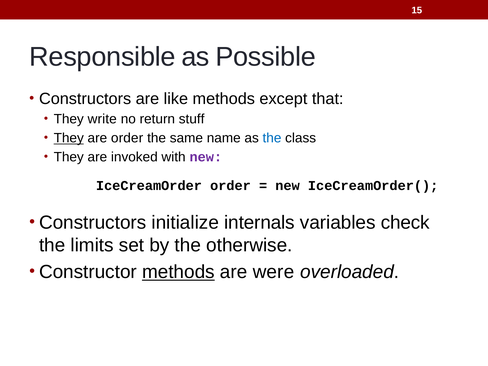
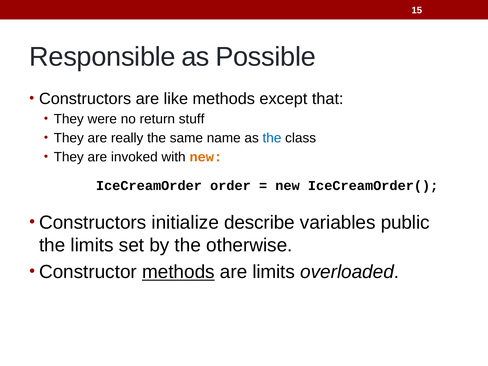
write: write -> were
They at (69, 138) underline: present -> none
are order: order -> really
new at (206, 157) colour: purple -> orange
internals: internals -> describe
check: check -> public
are were: were -> limits
